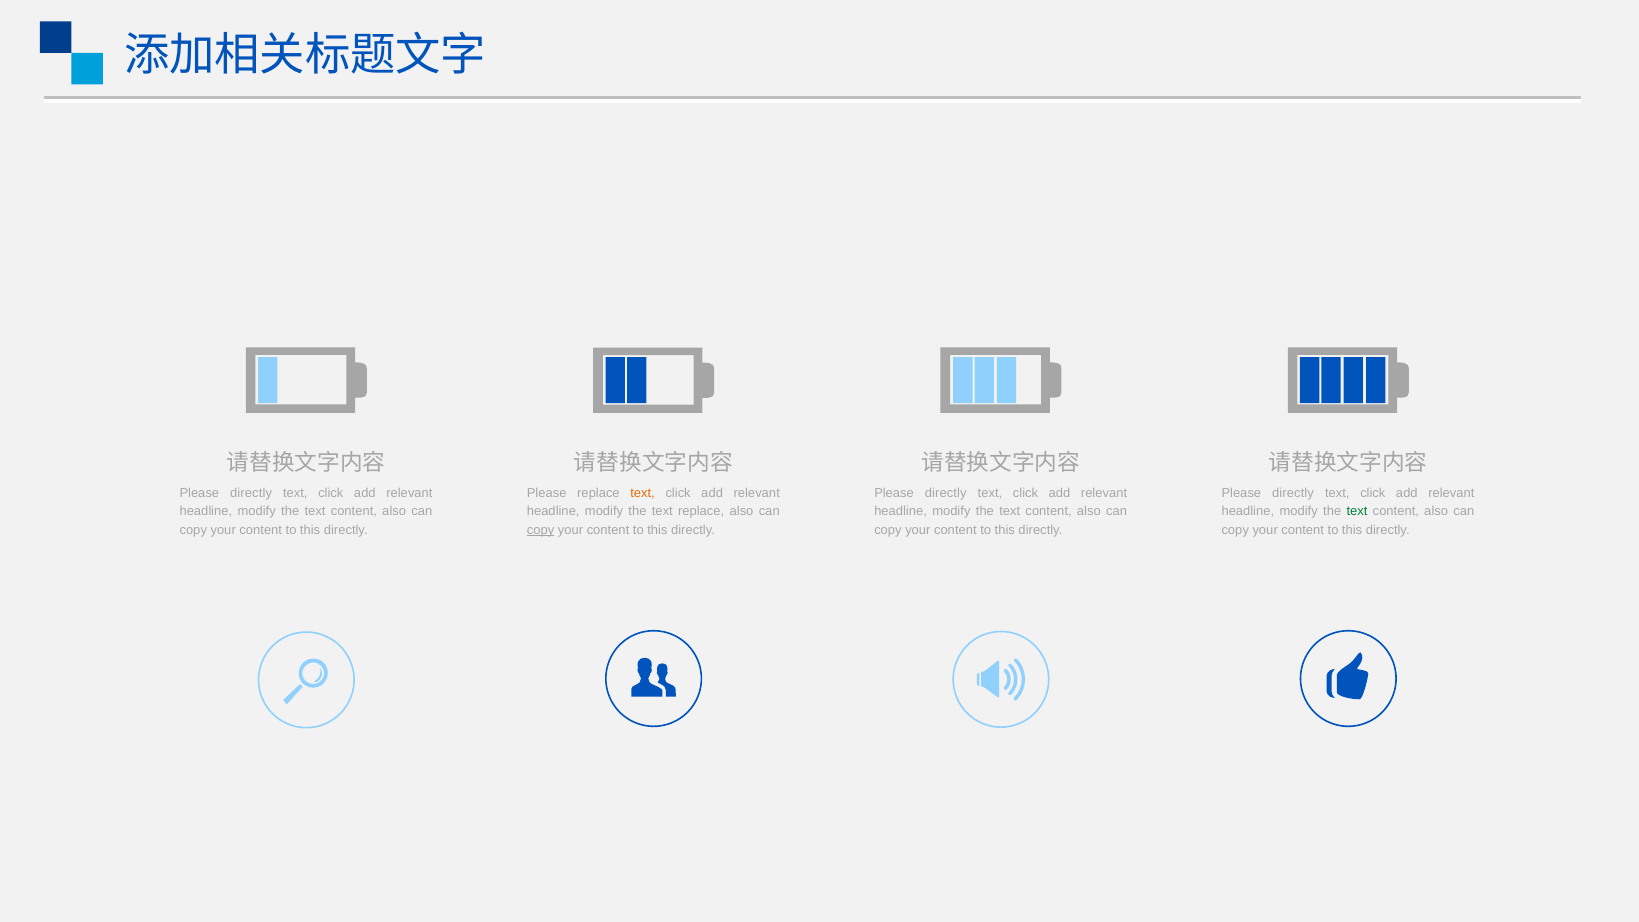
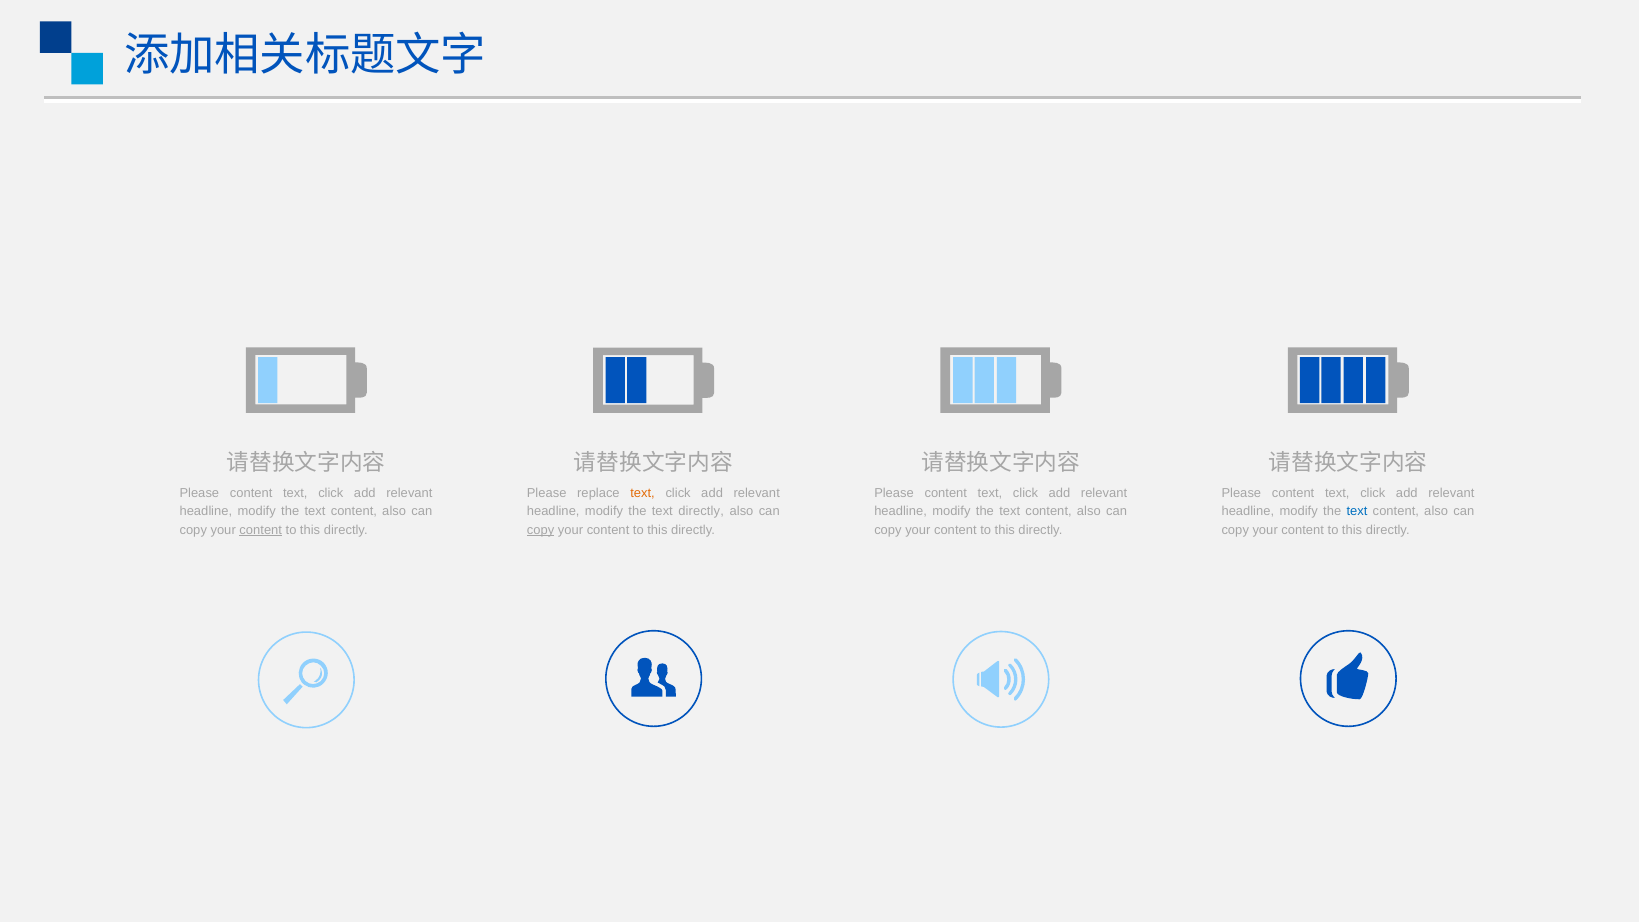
directly at (251, 493): directly -> content
directly at (946, 493): directly -> content
directly at (1293, 493): directly -> content
text replace: replace -> directly
text at (1357, 511) colour: green -> blue
content at (261, 530) underline: none -> present
